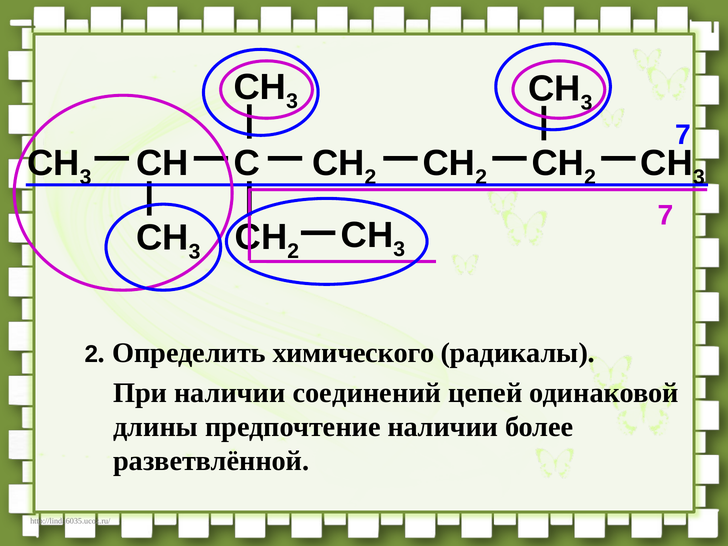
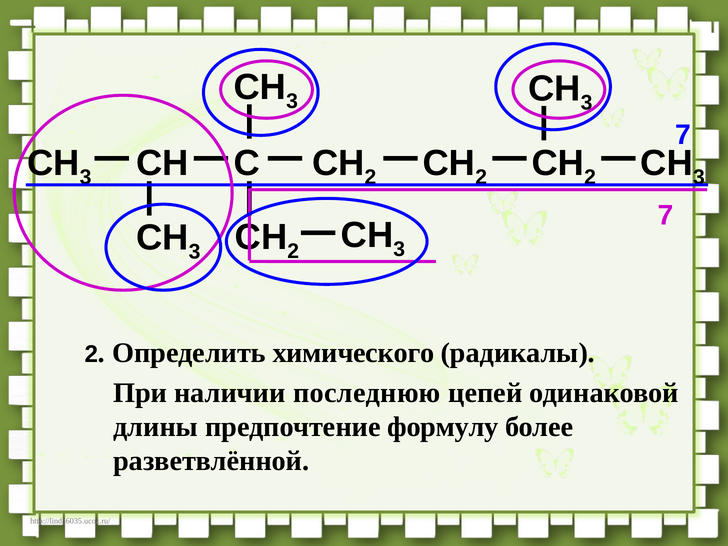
соединений: соединений -> последнюю
предпочтение наличии: наличии -> формулу
